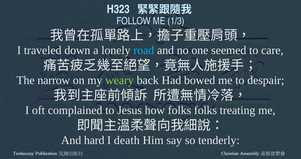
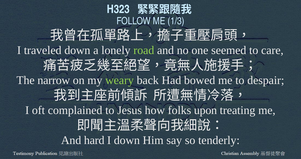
road colour: light blue -> light green
folks folks: folks -> upon
I death: death -> down
